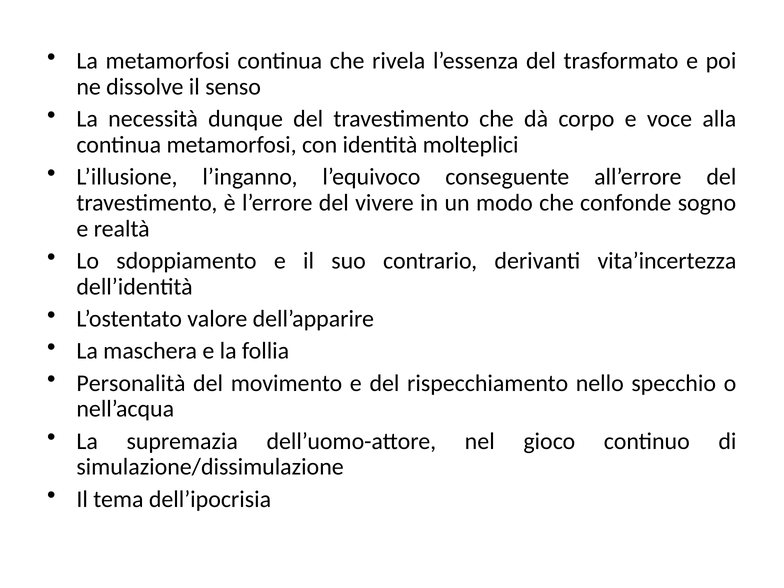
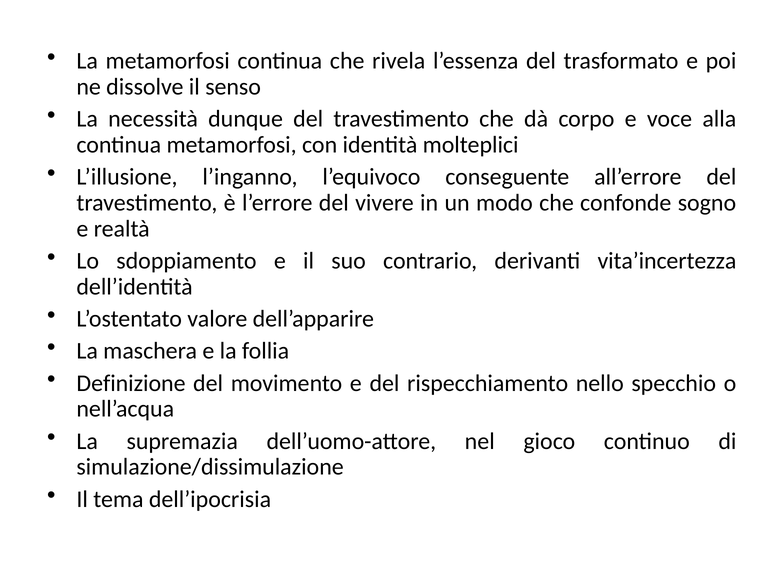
Personalità: Personalità -> Definizione
